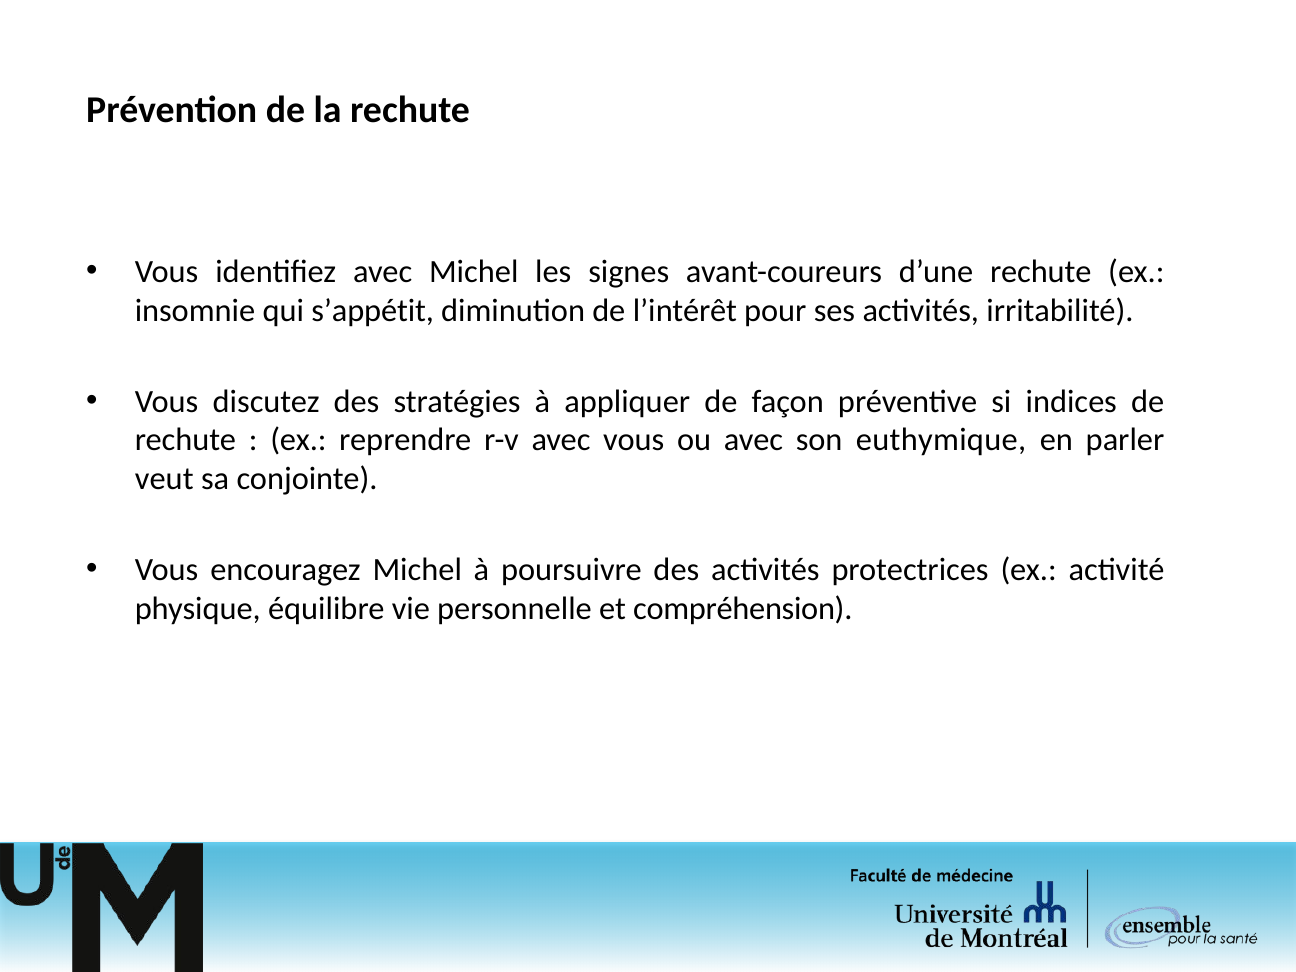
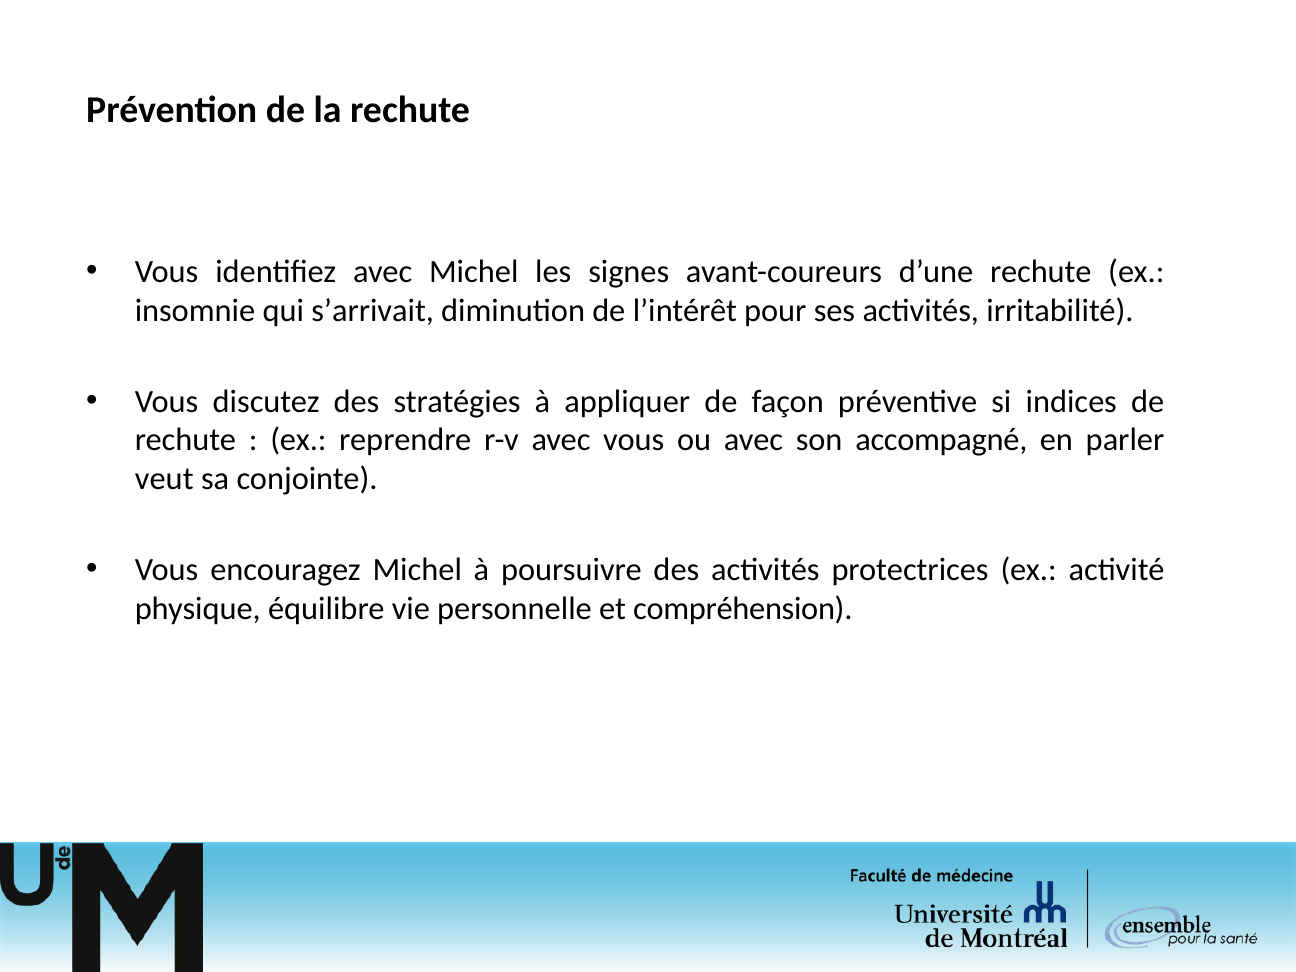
s’appétit: s’appétit -> s’arrivait
euthymique: euthymique -> accompagné
